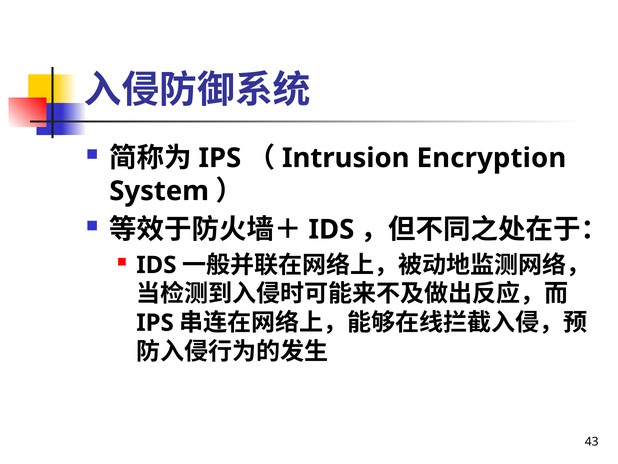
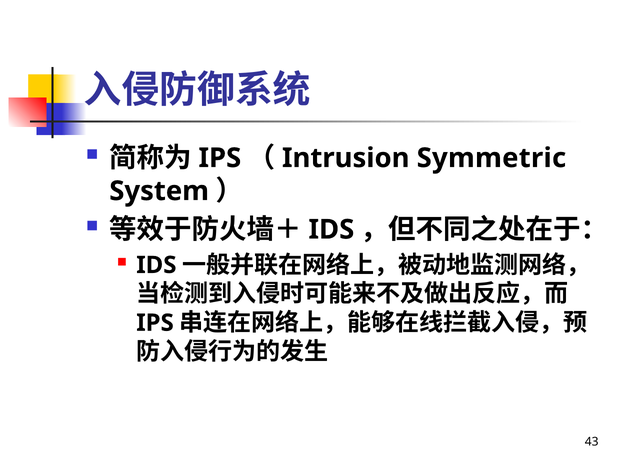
Encryption: Encryption -> Symmetric
